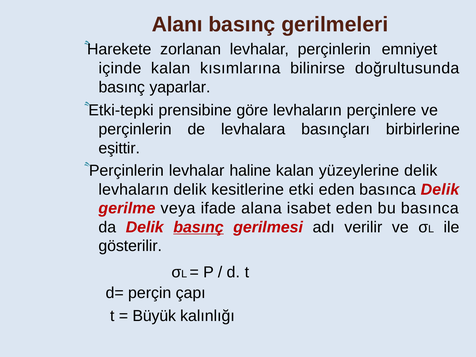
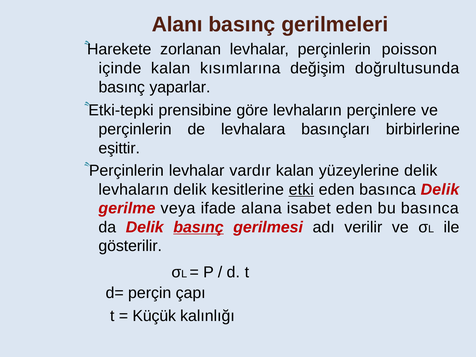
emniyet: emniyet -> poisson
bilinirse: bilinirse -> değişim
haline: haline -> vardır
etki underline: none -> present
Büyük: Büyük -> Küçük
